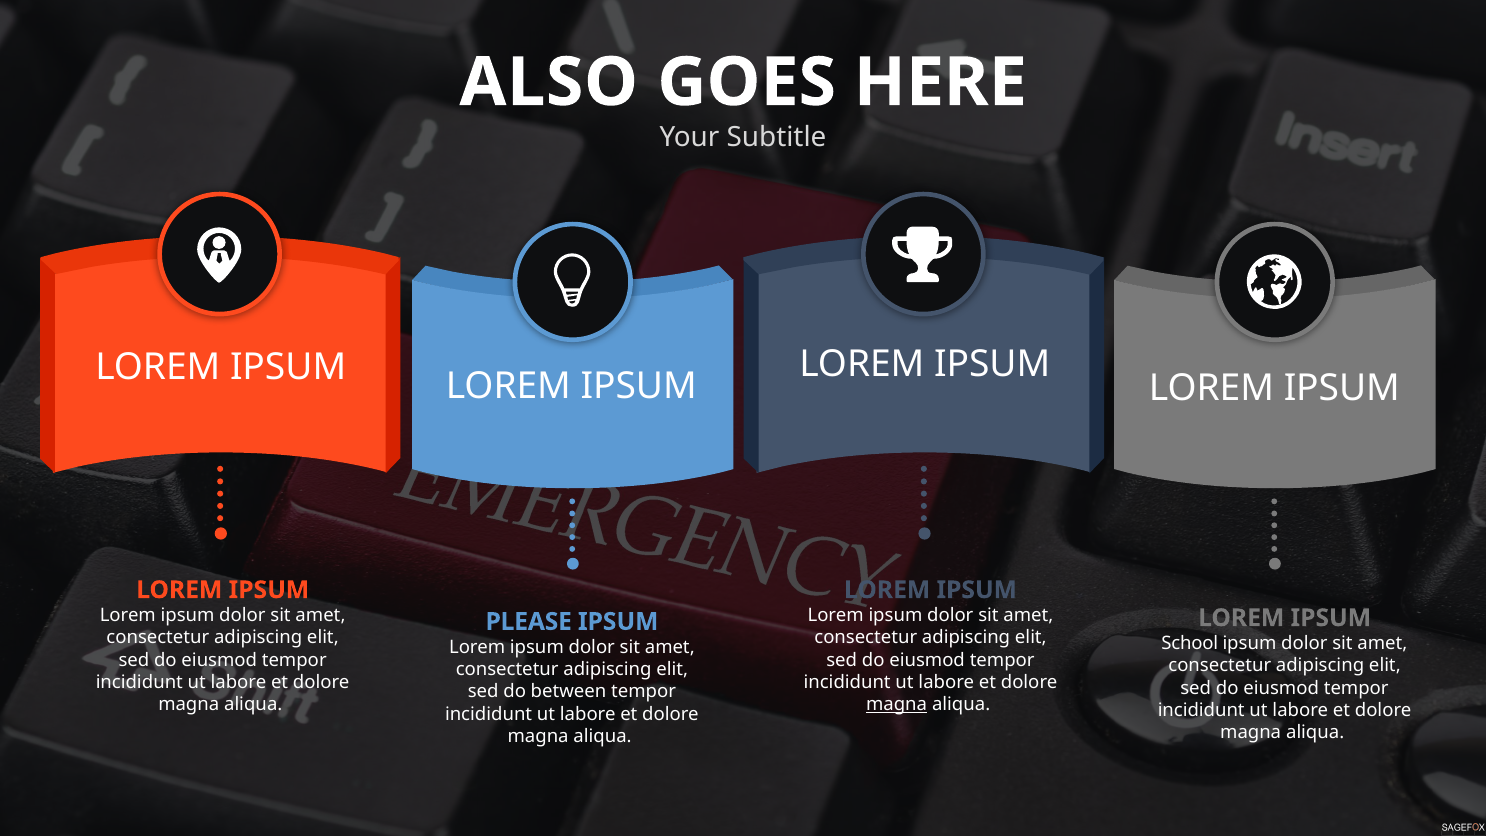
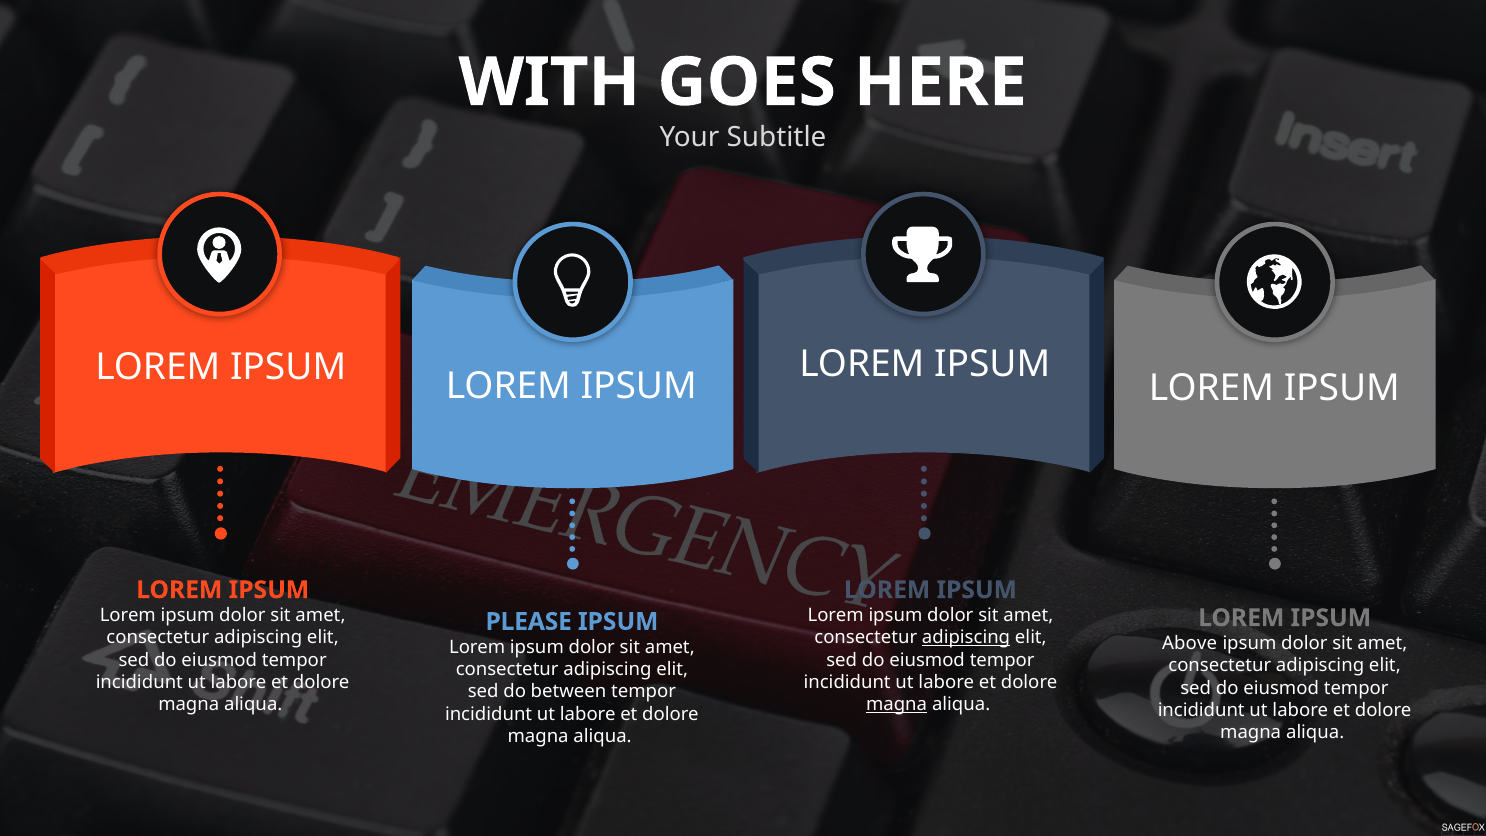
ALSO: ALSO -> WITH
adipiscing at (966, 638) underline: none -> present
School: School -> Above
